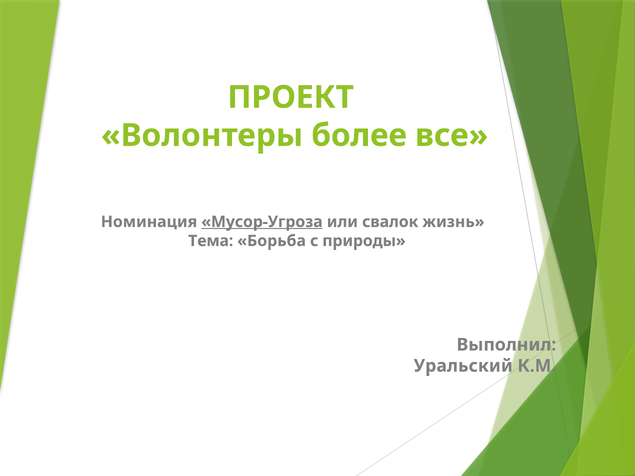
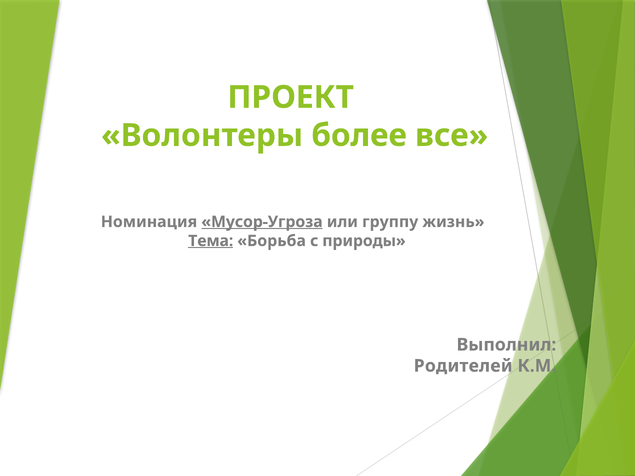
свалок: свалок -> группу
Тема underline: none -> present
Уральский: Уральский -> Родителей
